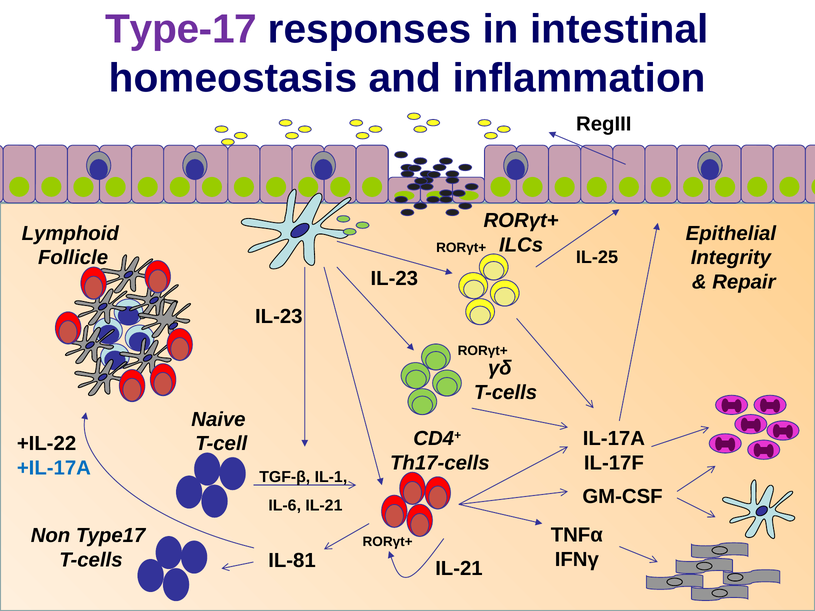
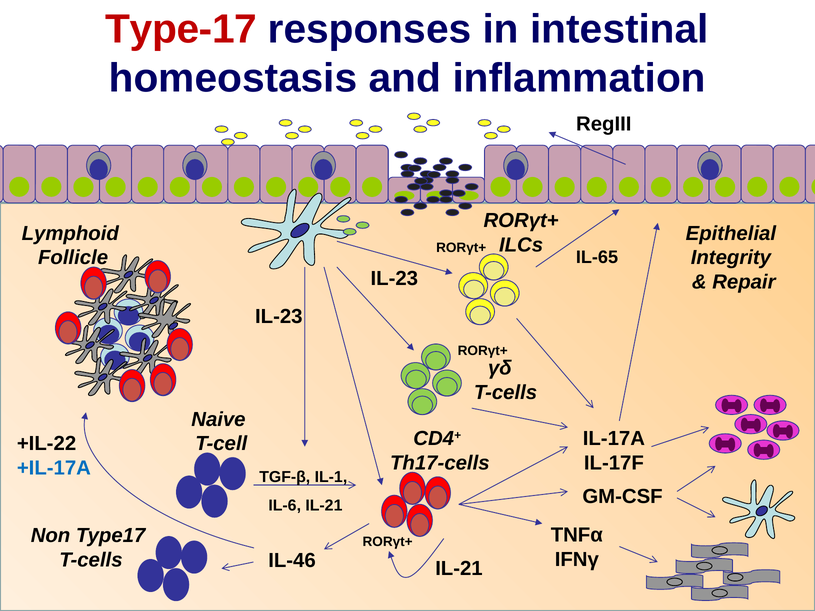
Type-17 colour: purple -> red
IL-25: IL-25 -> IL-65
IL-81: IL-81 -> IL-46
